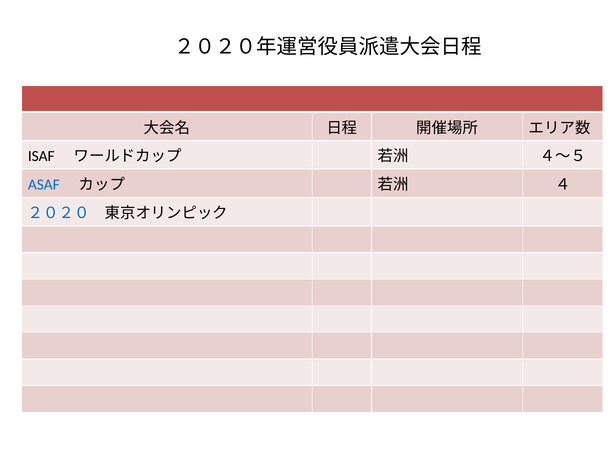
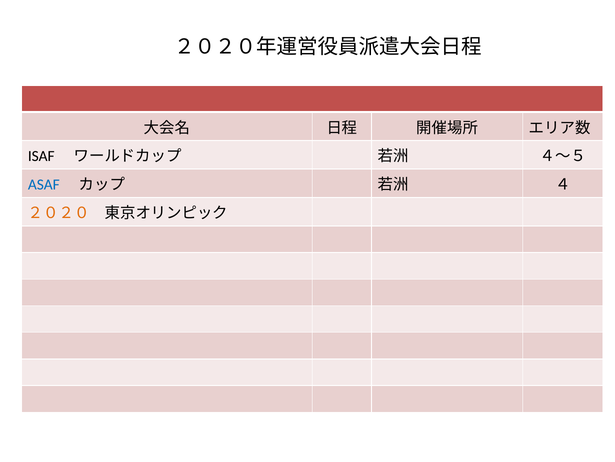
２０２０ colour: blue -> orange
